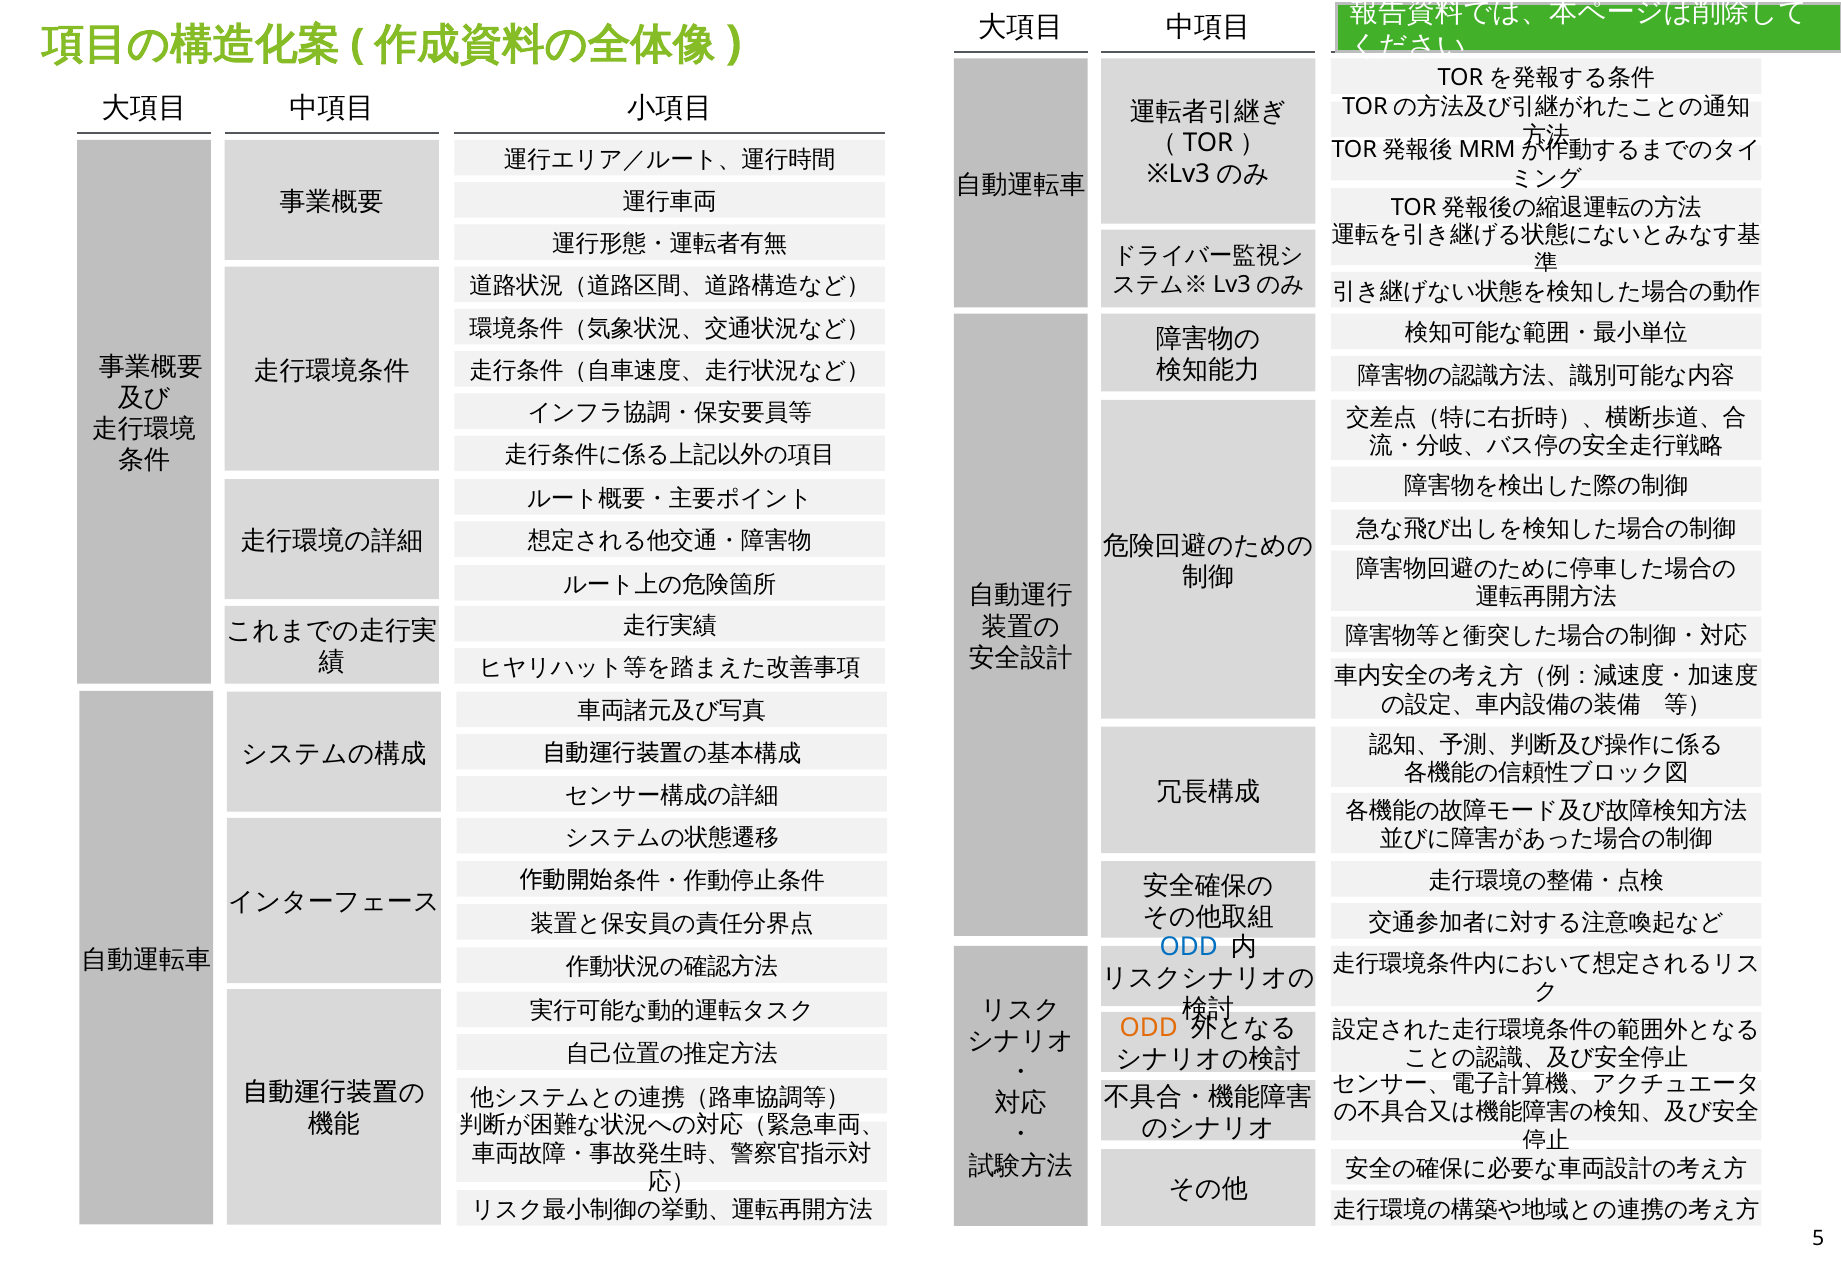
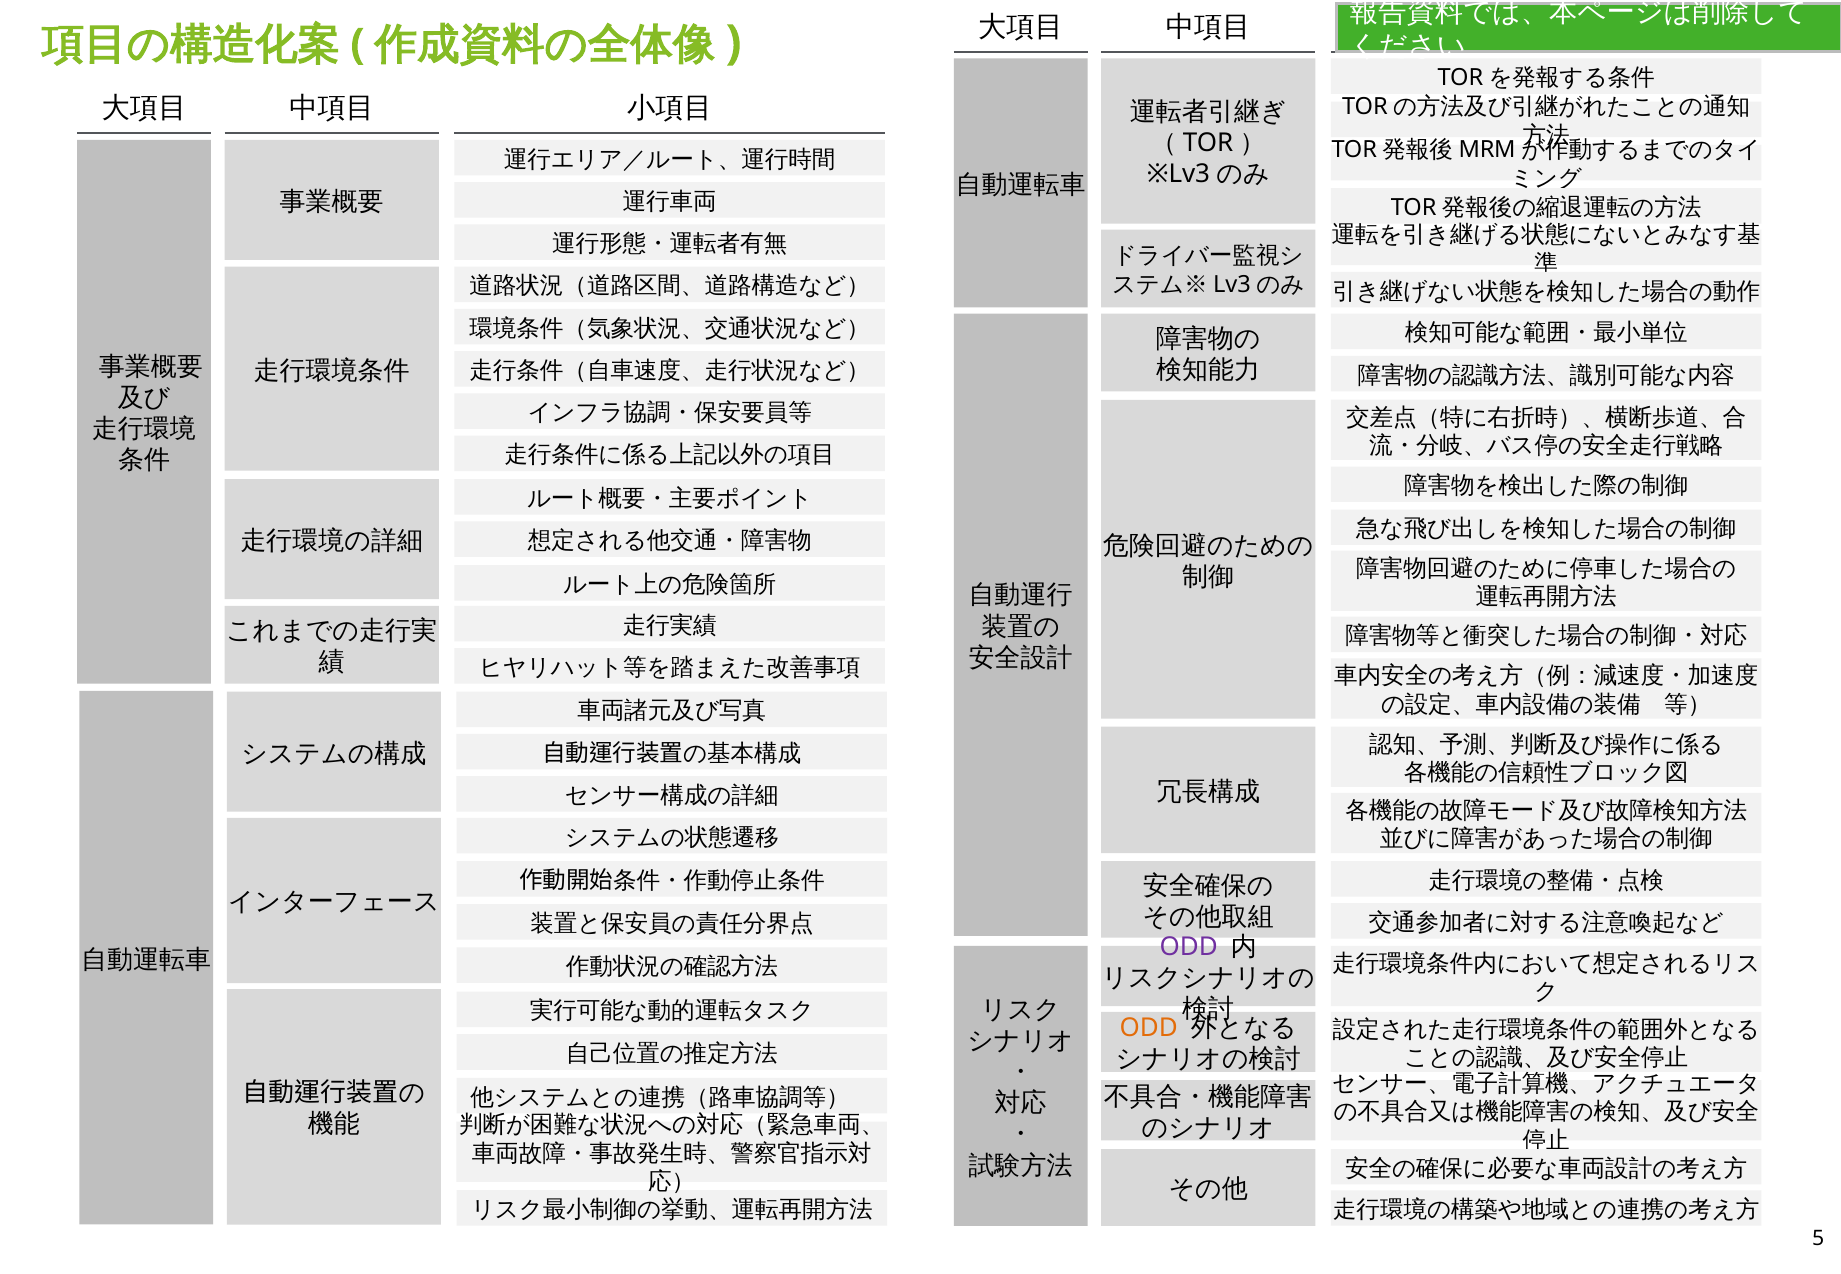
ODD at (1189, 947) colour: blue -> purple
